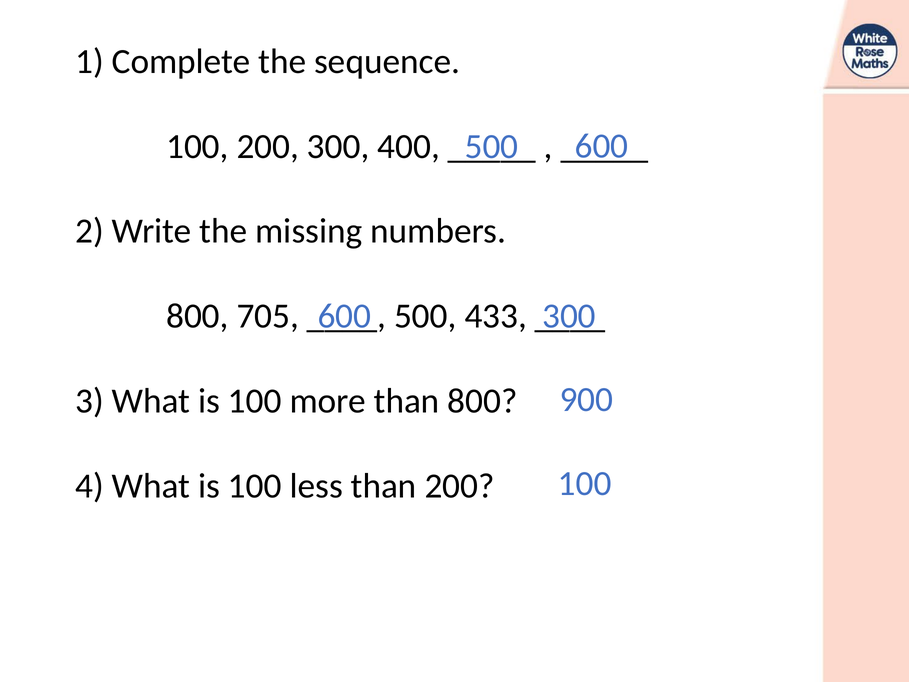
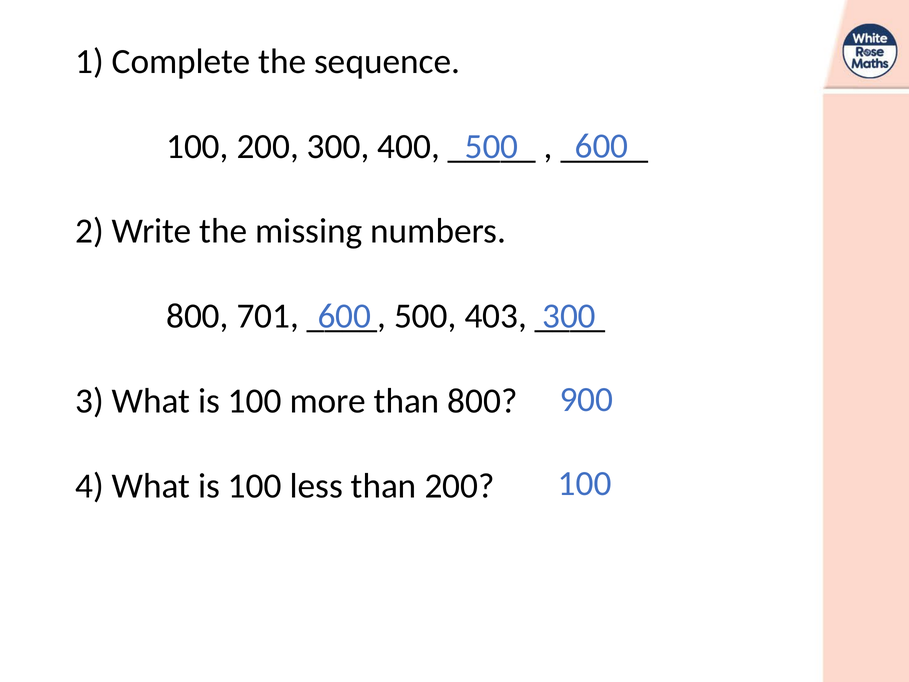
705: 705 -> 701
433: 433 -> 403
